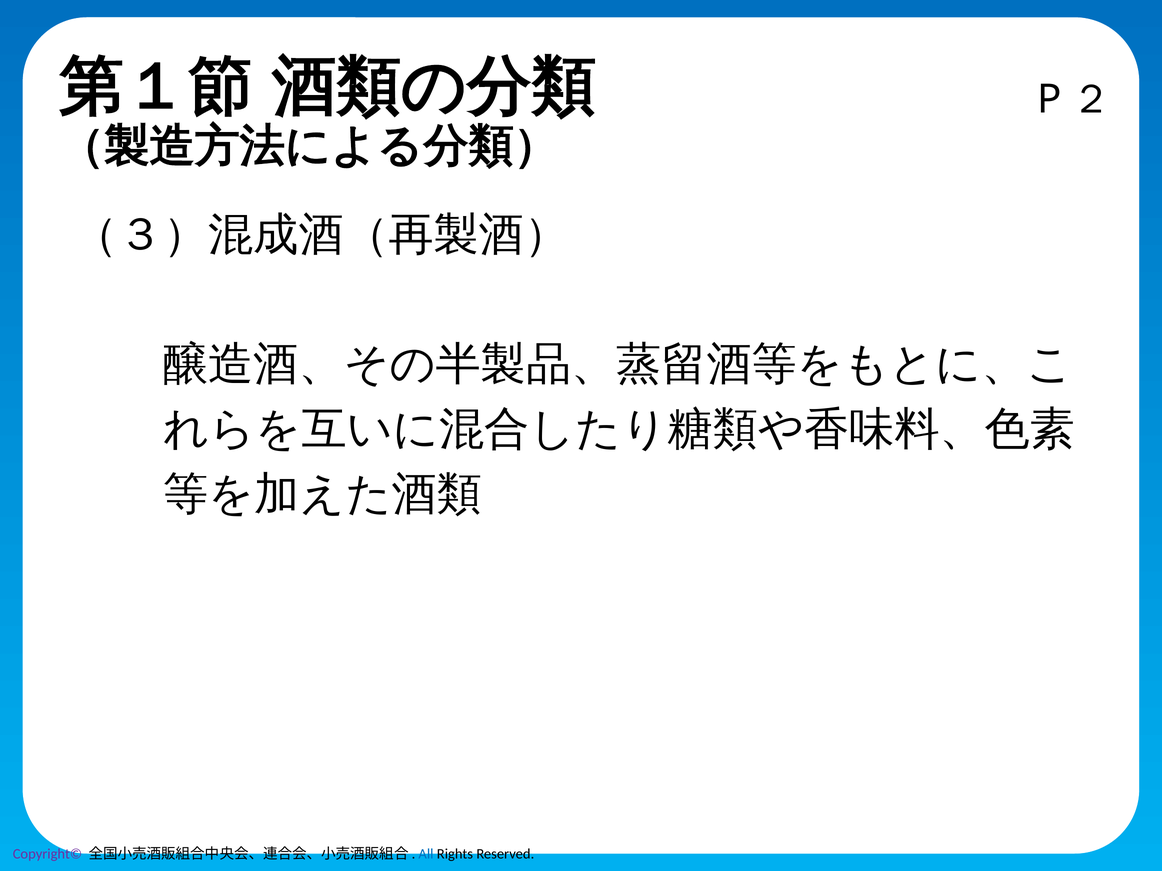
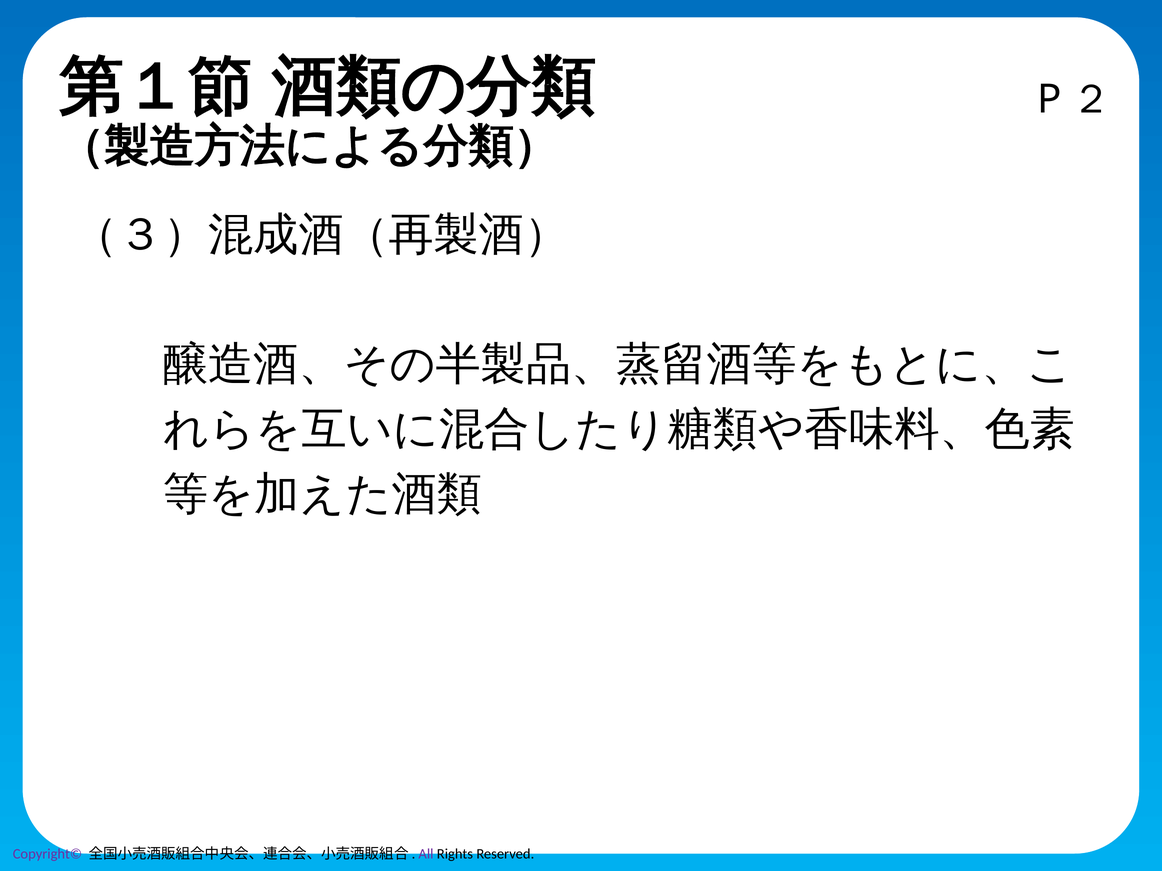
All colour: blue -> purple
